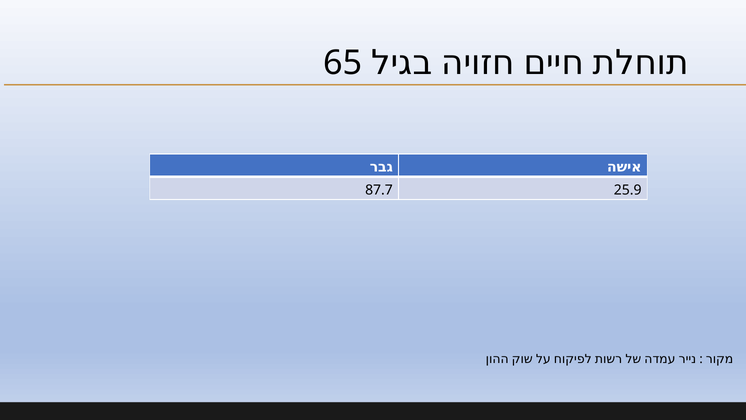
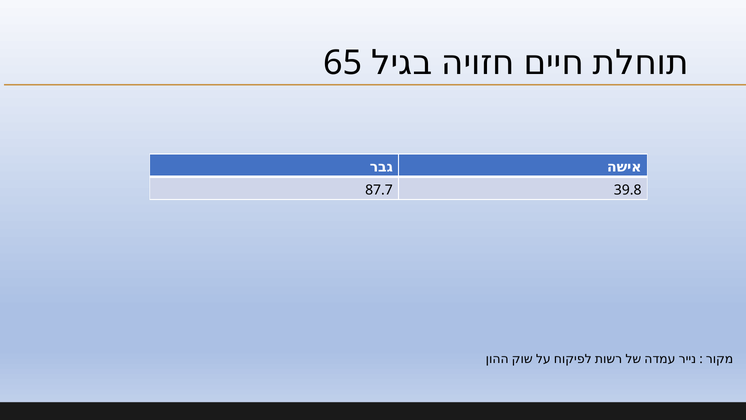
25.9: 25.9 -> 39.8
